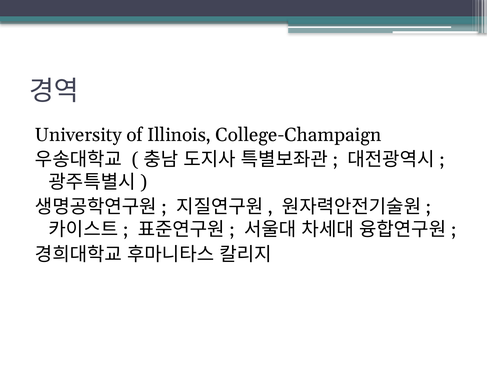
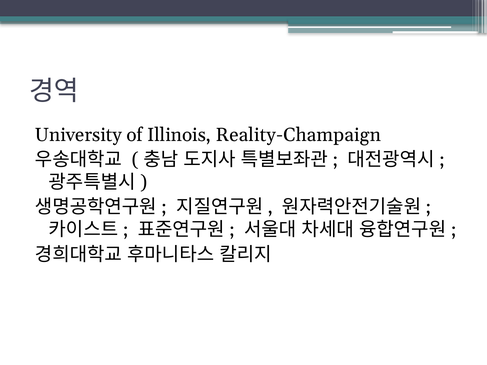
College-Champaign: College-Champaign -> Reality-Champaign
